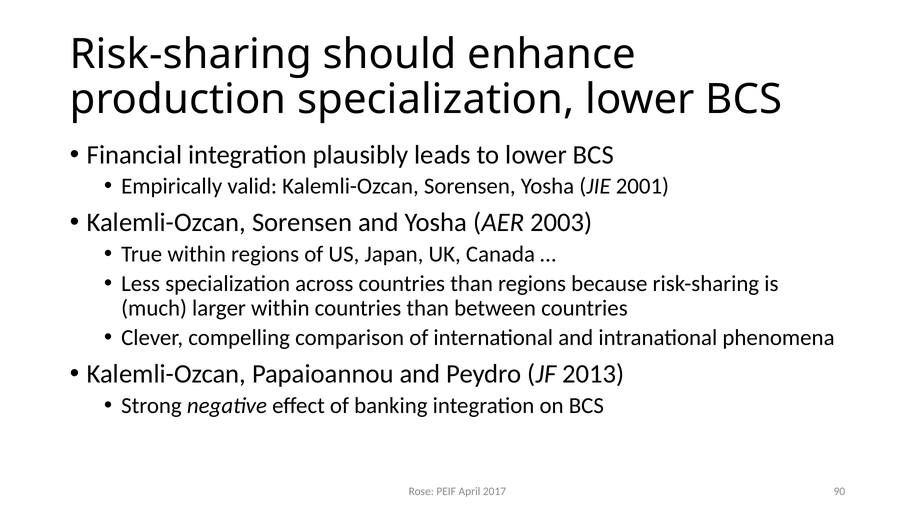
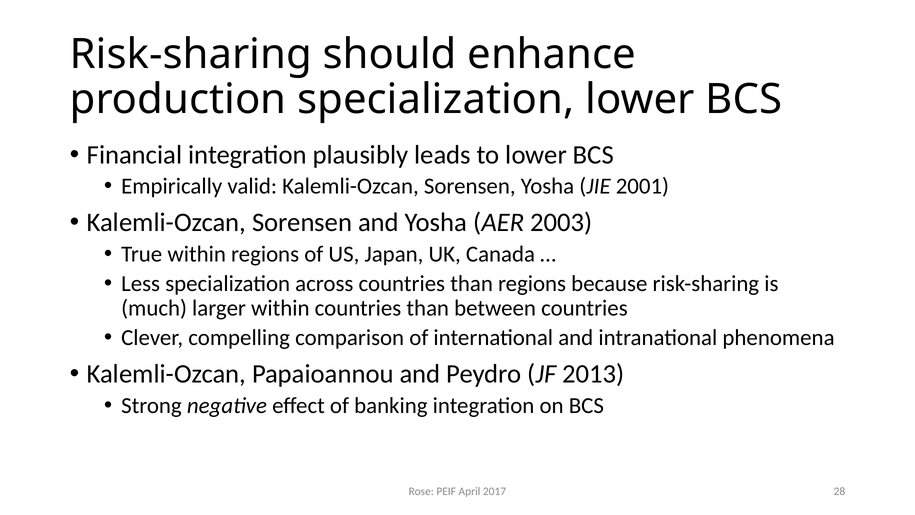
90: 90 -> 28
